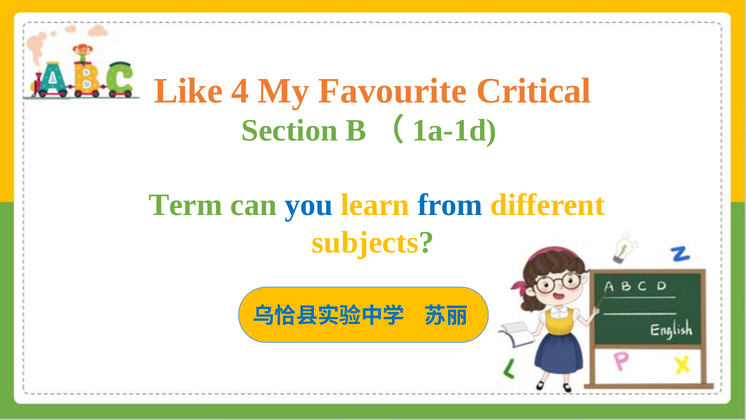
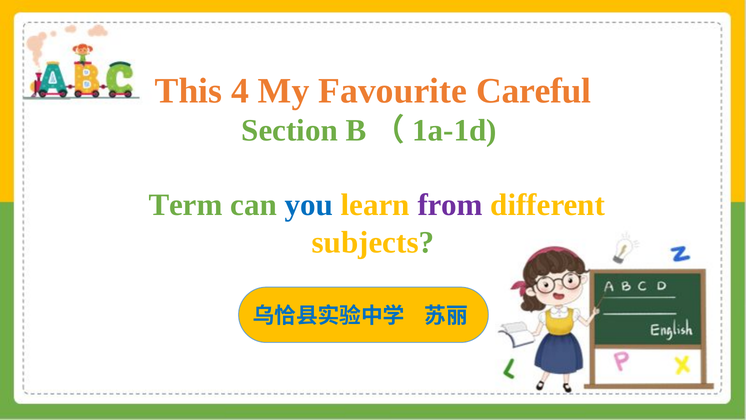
Like: Like -> This
Critical: Critical -> Careful
from colour: blue -> purple
